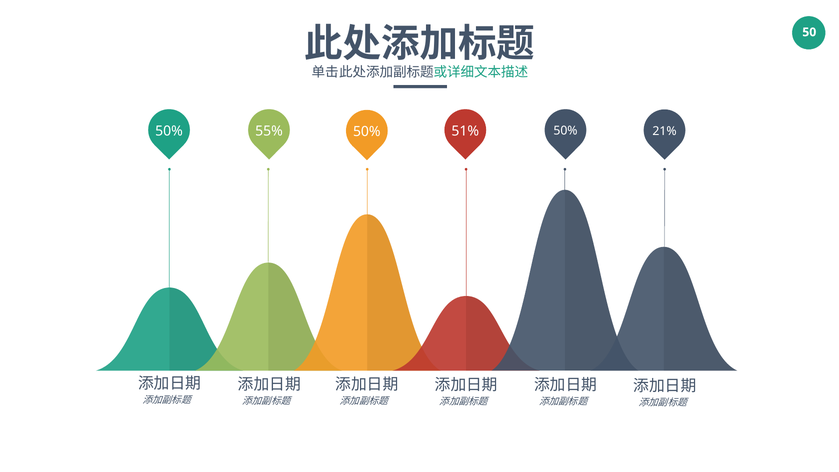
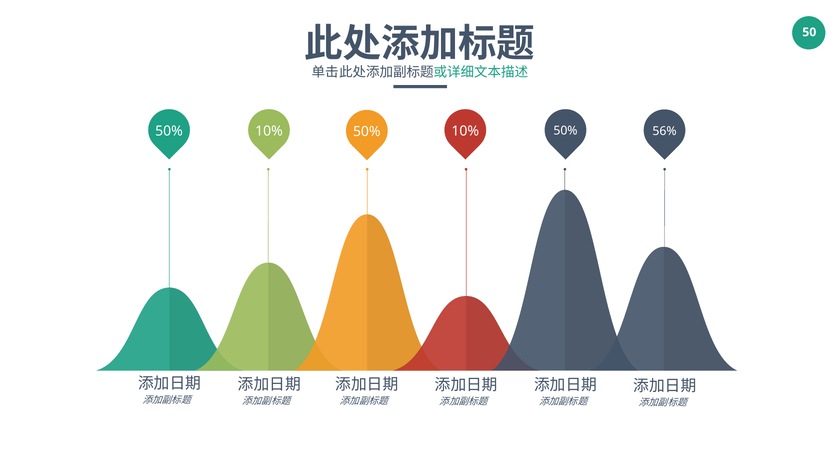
55% at (269, 131): 55% -> 10%
50% 51%: 51% -> 10%
21%: 21% -> 56%
